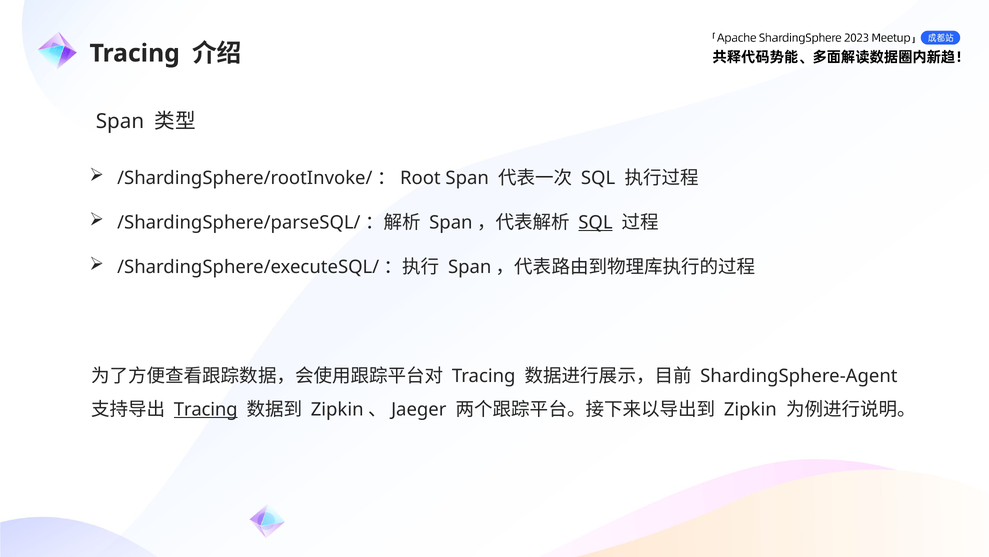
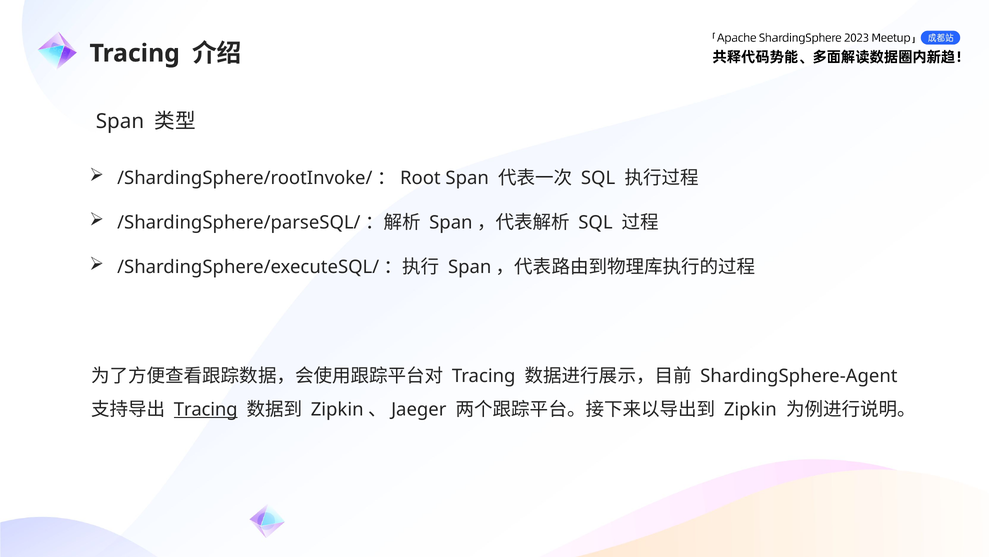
SQL at (595, 222) underline: present -> none
